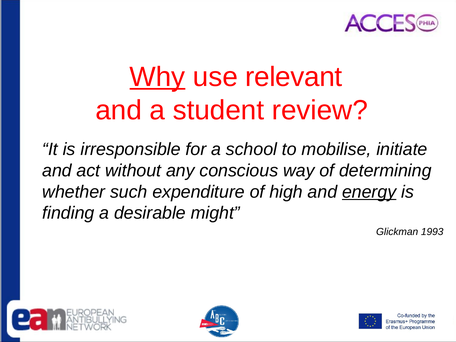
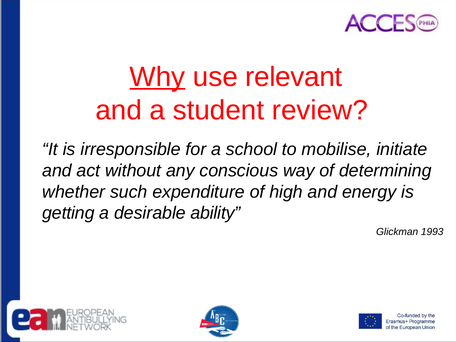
energy underline: present -> none
finding: finding -> getting
might: might -> ability
